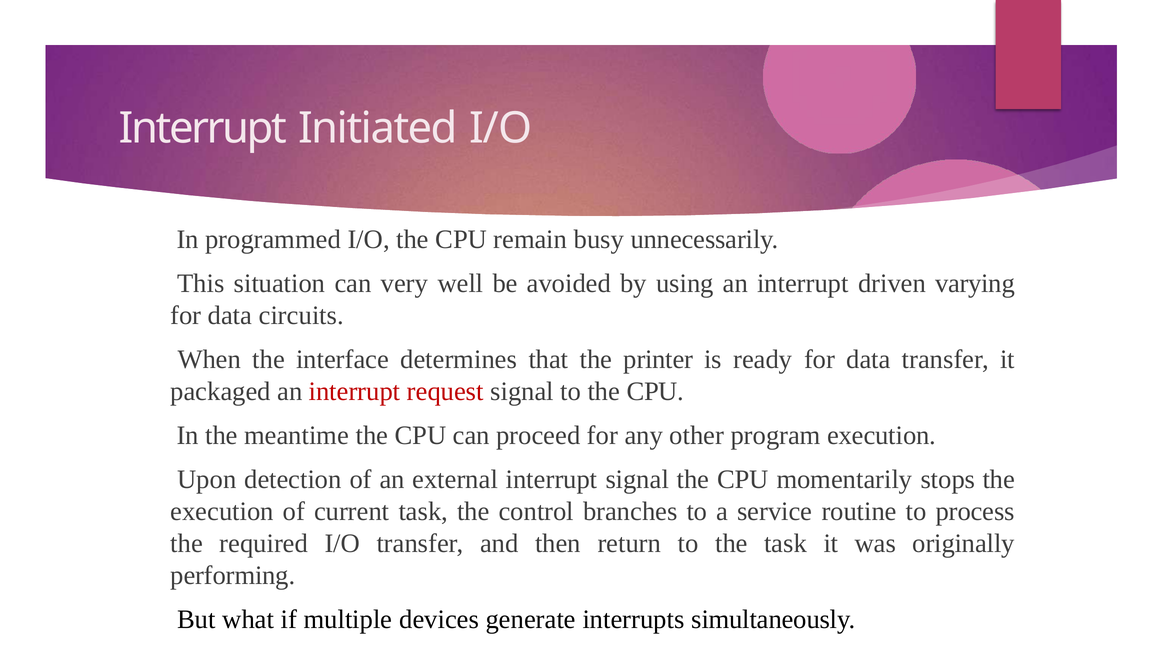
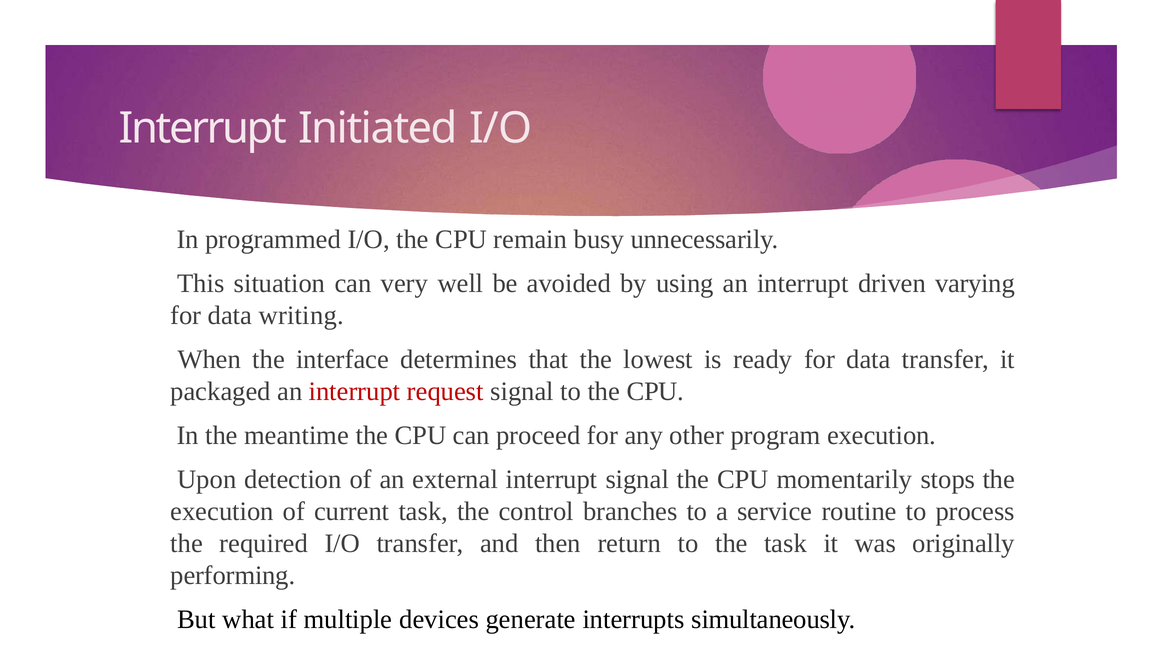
circuits: circuits -> writing
printer: printer -> lowest
